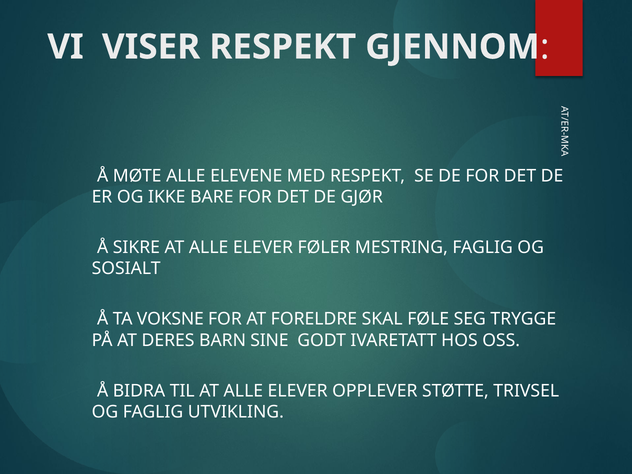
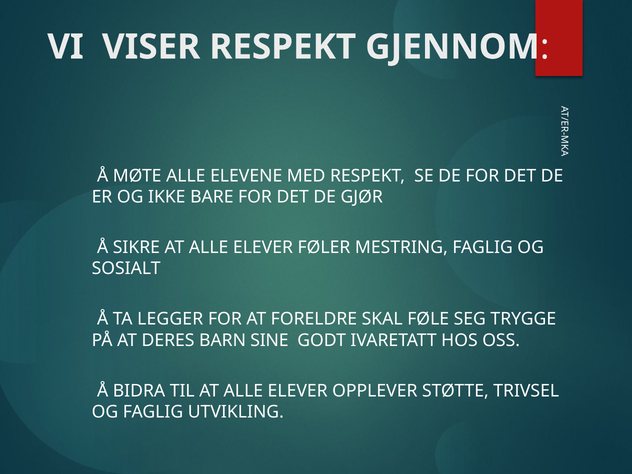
VOKSNE: VOKSNE -> LEGGER
